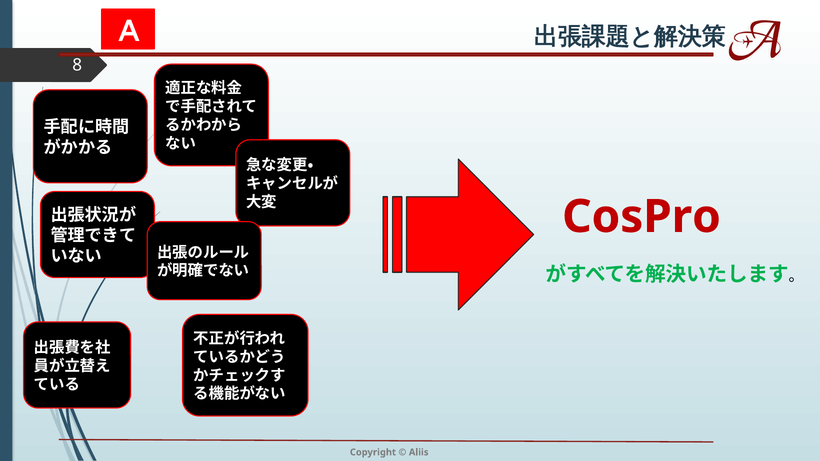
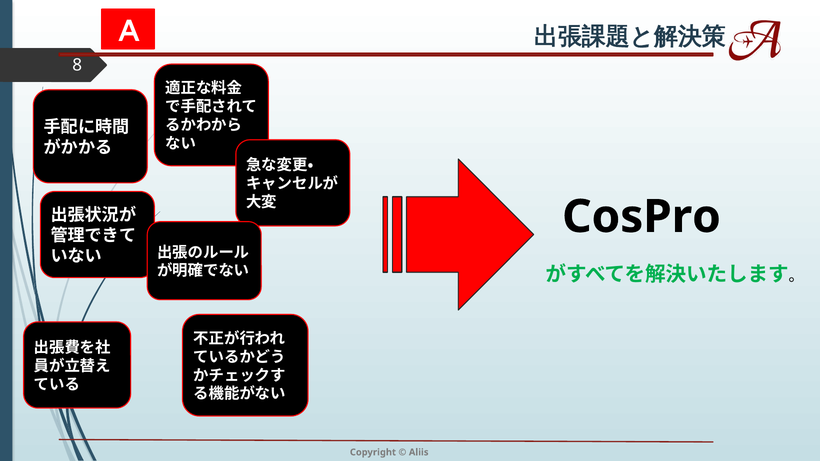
CosPro colour: red -> black
